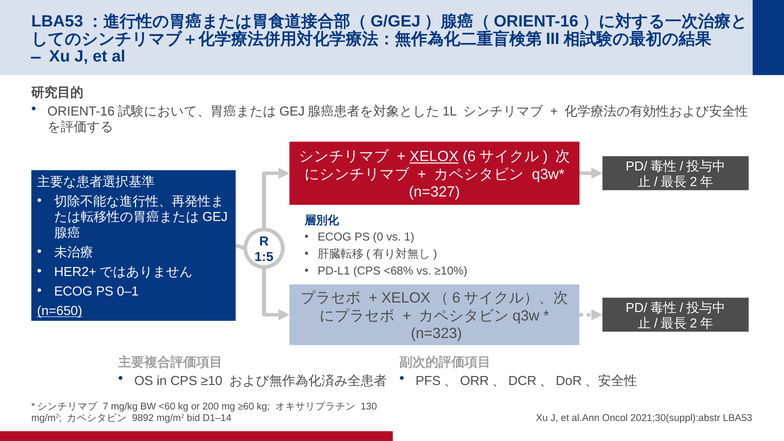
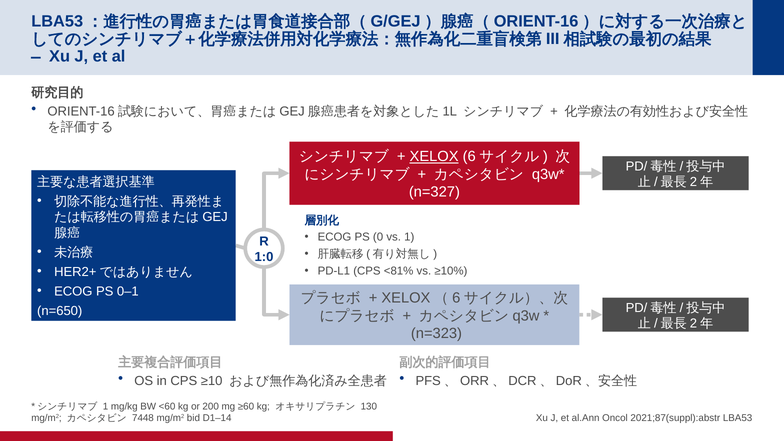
1:5: 1:5 -> 1:0
<68%: <68% -> <81%
n=650 underline: present -> none
7 at (106, 406): 7 -> 1
9892: 9892 -> 7448
2021;30(suppl):abstr: 2021;30(suppl):abstr -> 2021;87(suppl):abstr
